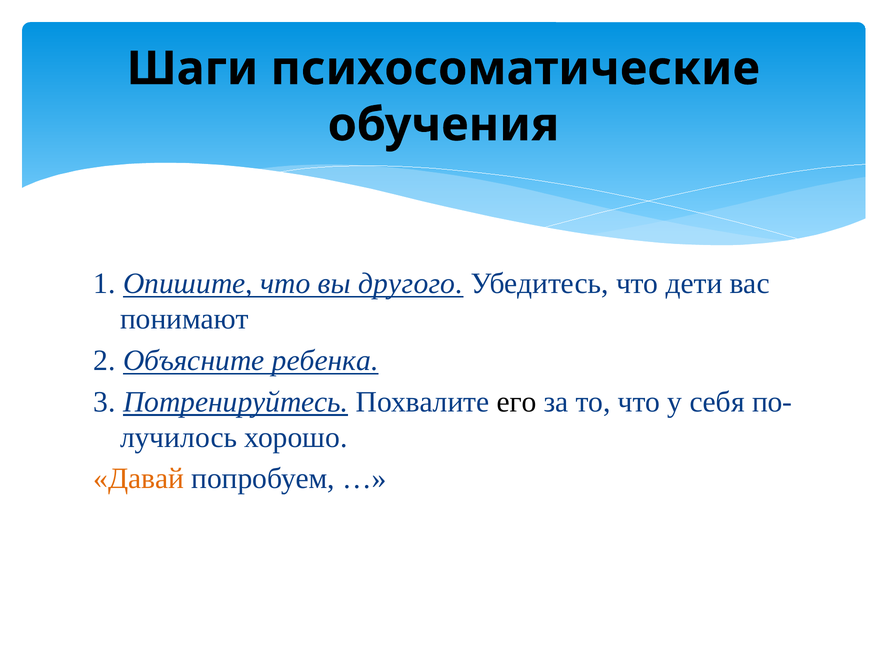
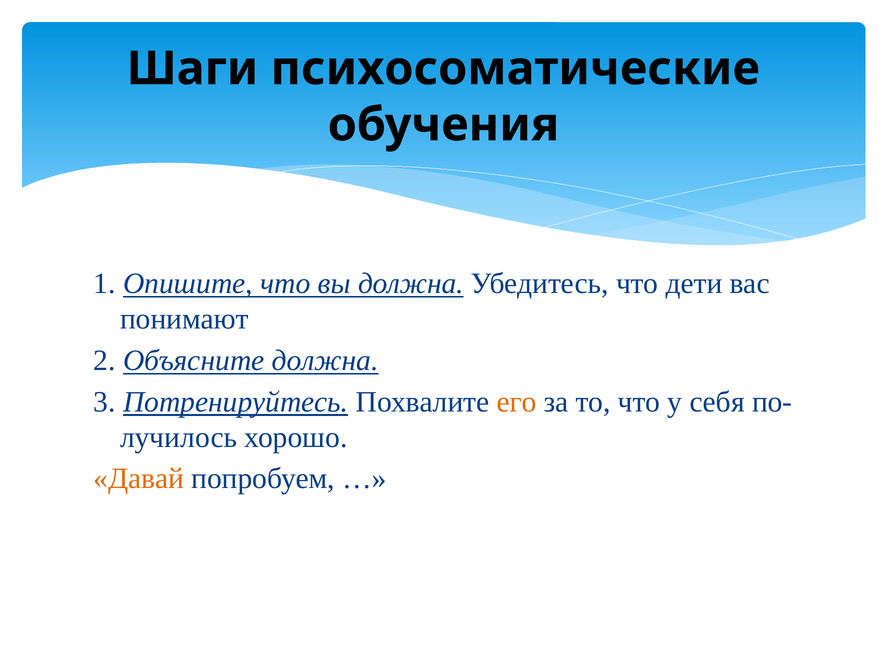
вы другого: другого -> должна
Объясните ребенка: ребенка -> должна
его colour: black -> orange
